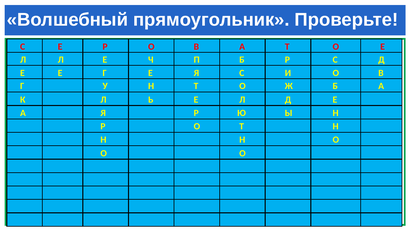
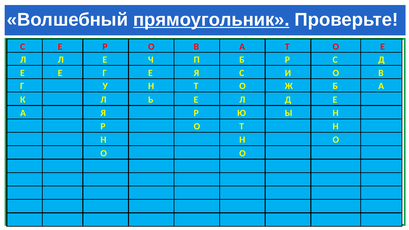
прямоугольник underline: none -> present
